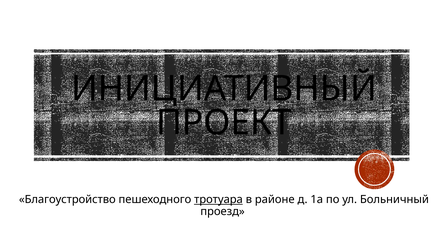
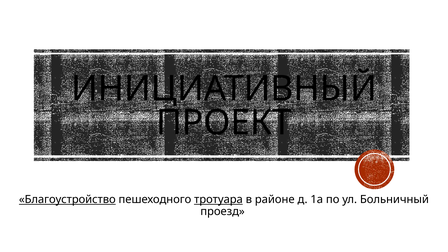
Благоустройство underline: none -> present
